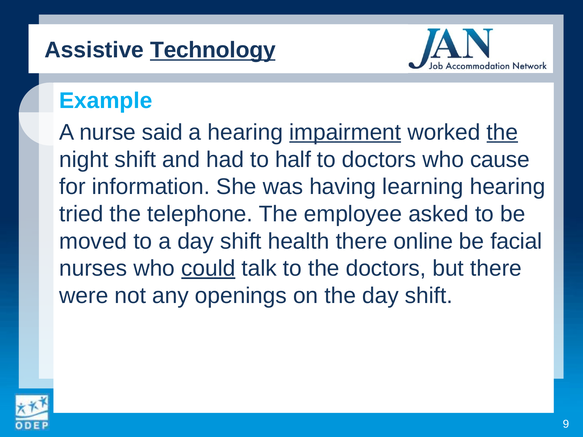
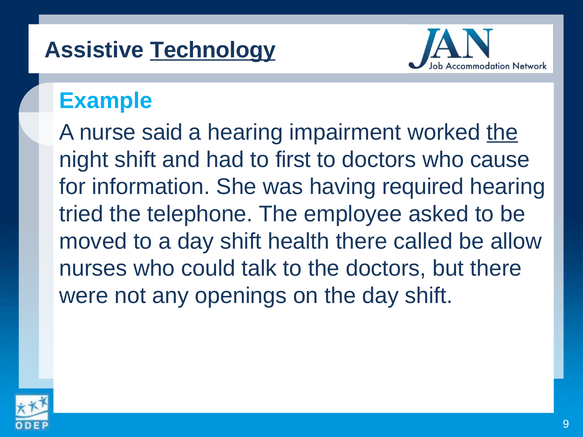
impairment underline: present -> none
half: half -> first
learning: learning -> required
online: online -> called
facial: facial -> allow
could underline: present -> none
